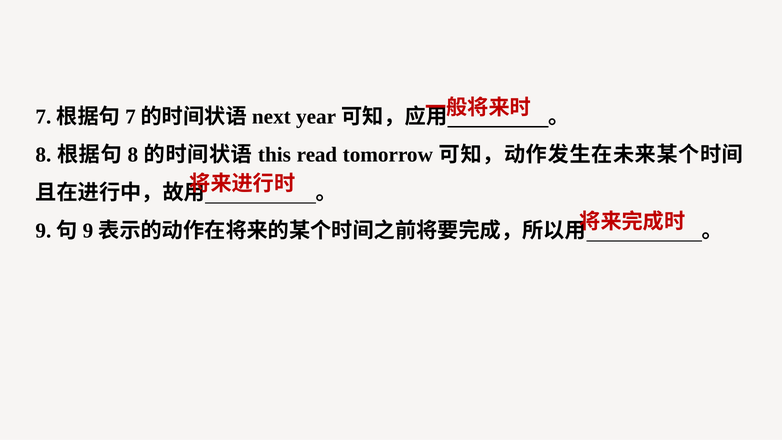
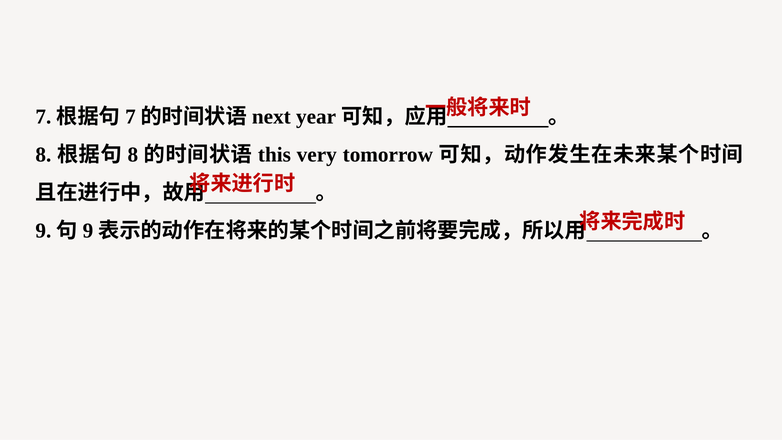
read: read -> very
